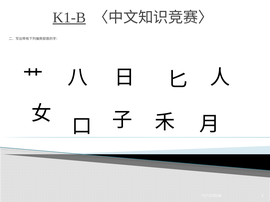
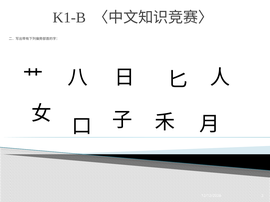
K1-B underline: present -> none
